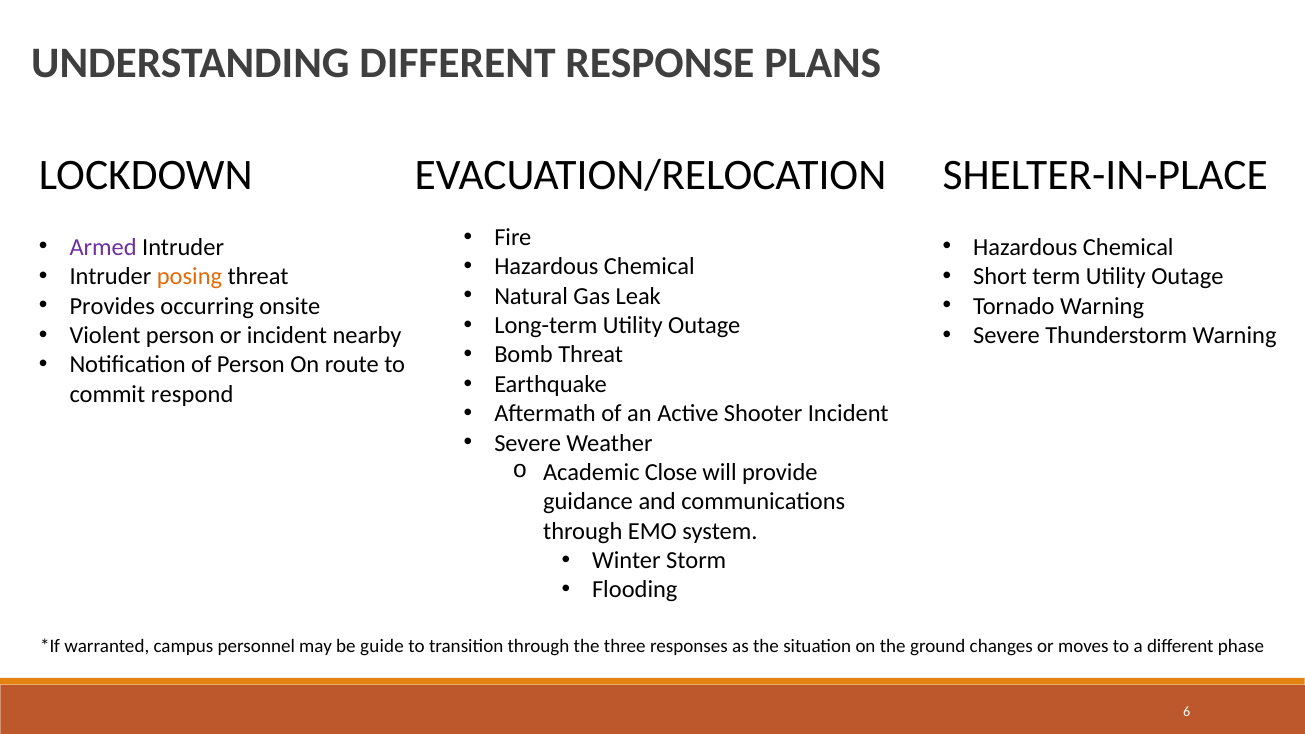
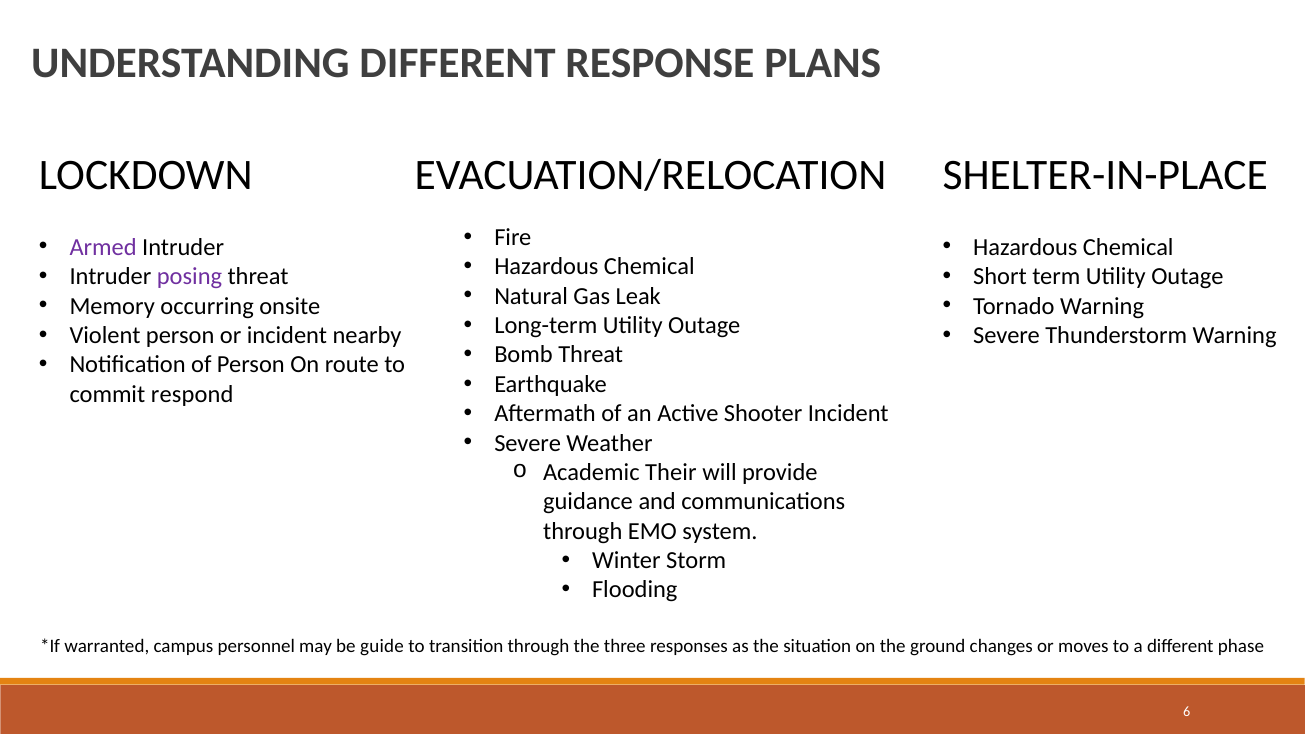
posing colour: orange -> purple
Provides: Provides -> Memory
Close: Close -> Their
